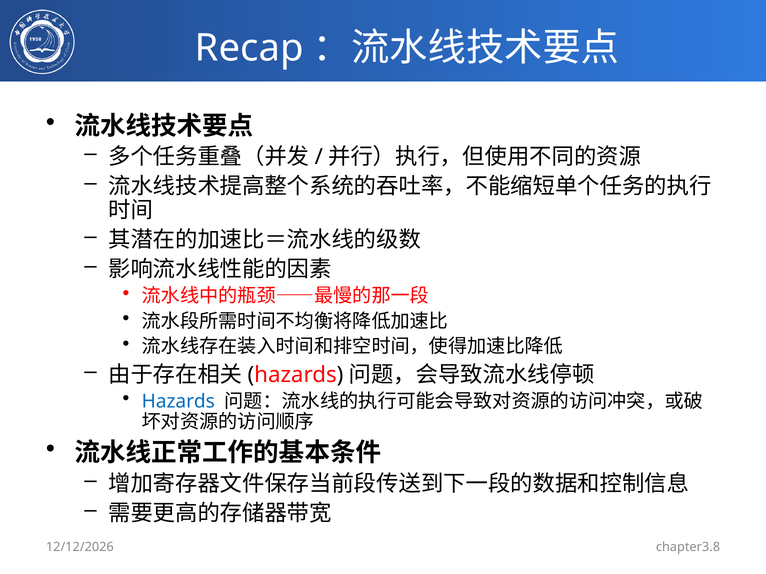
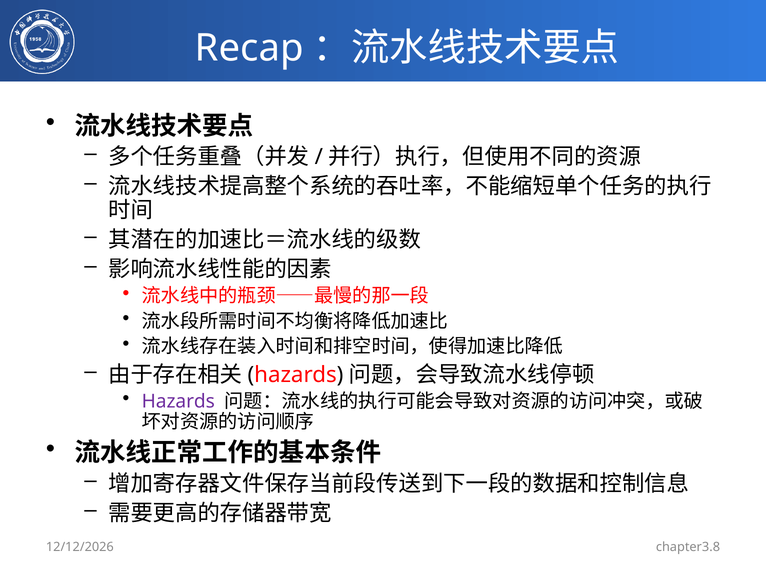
Hazards at (178, 402) colour: blue -> purple
